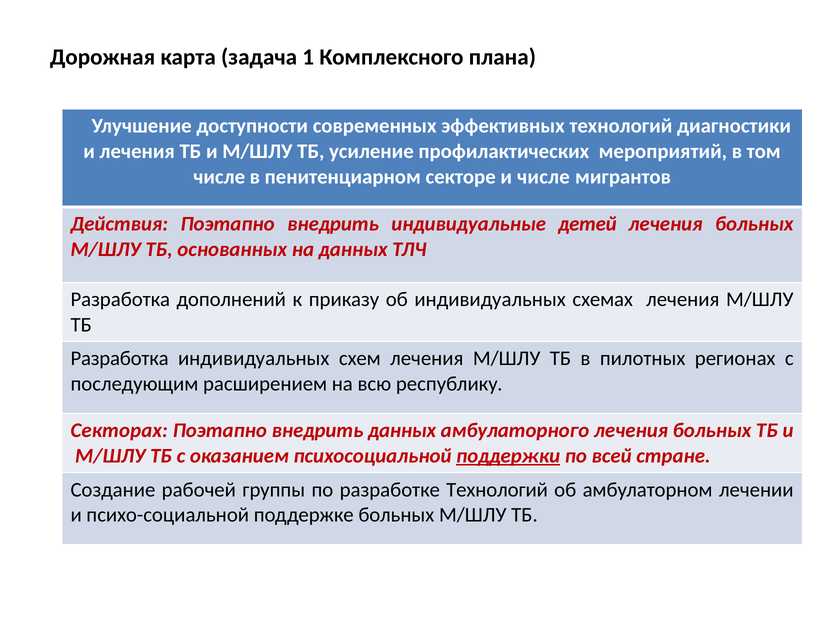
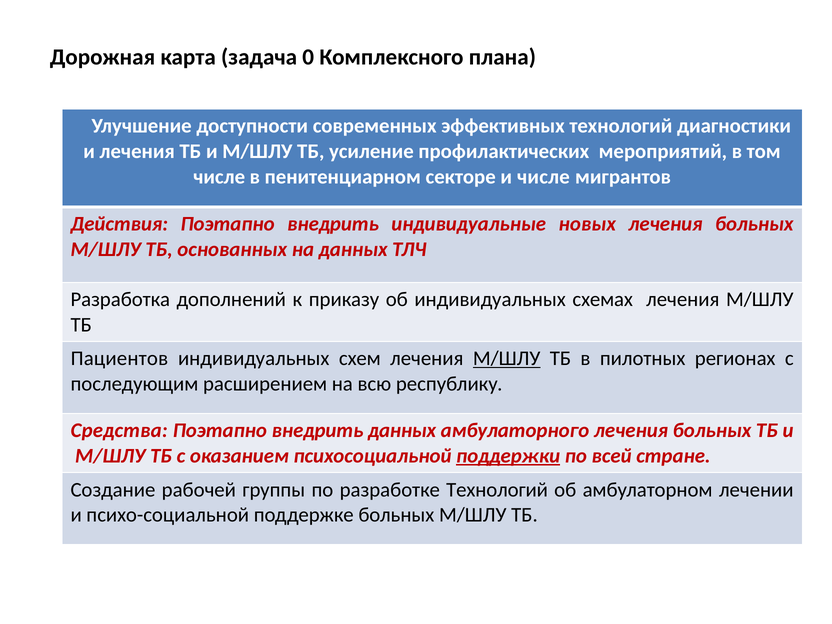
1: 1 -> 0
детей: детей -> новых
Разработка at (120, 359): Разработка -> Пациентов
М/ШЛУ at (507, 359) underline: none -> present
Секторах: Секторах -> Средства
